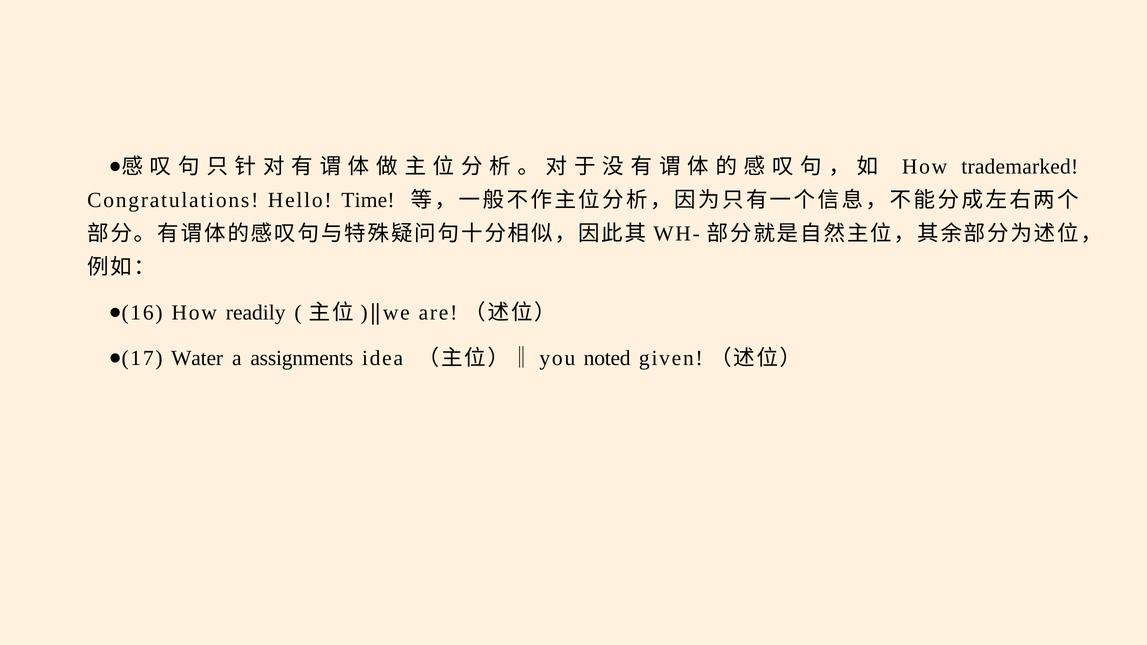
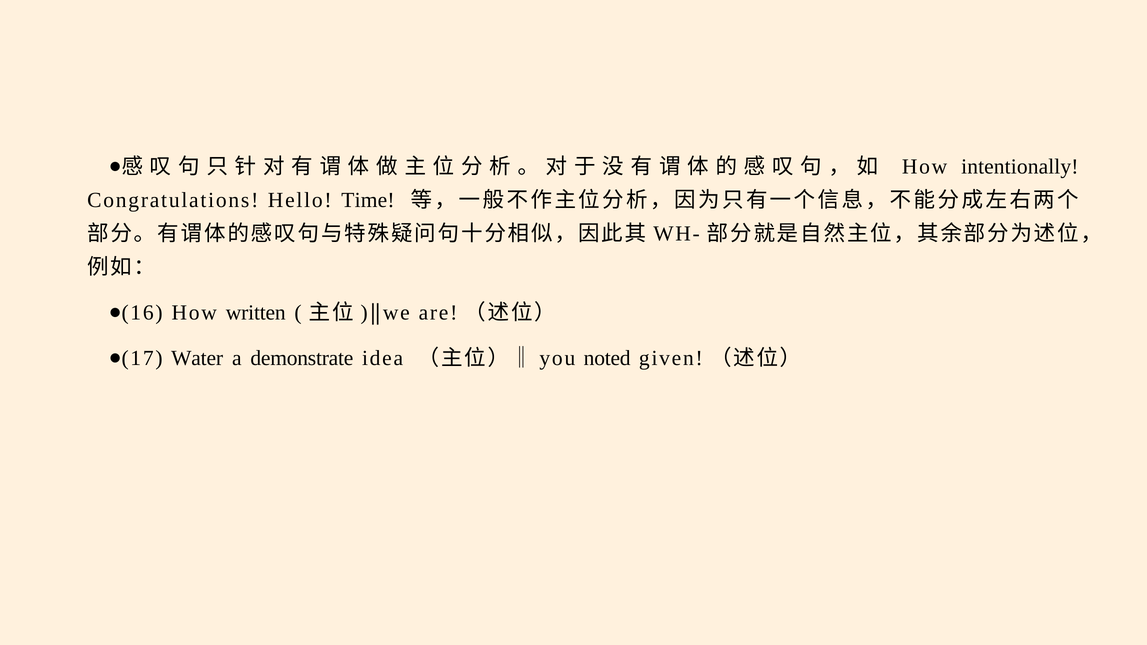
trademarked: trademarked -> intentionally
readily: readily -> written
assignments: assignments -> demonstrate
